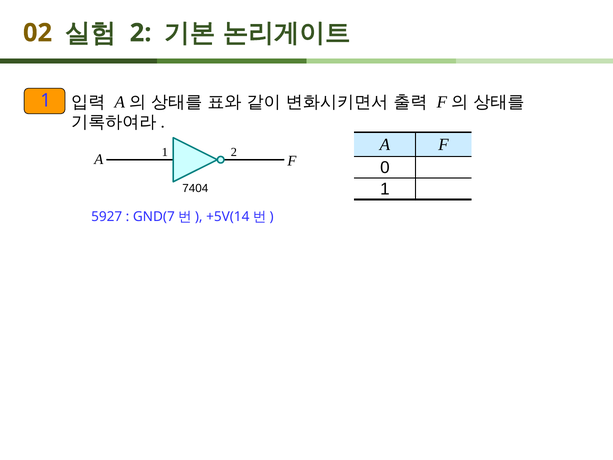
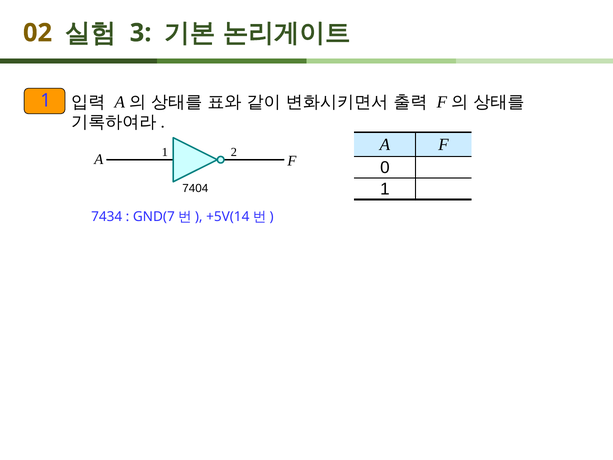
2 at (141, 33): 2 -> 3
5927: 5927 -> 7434
